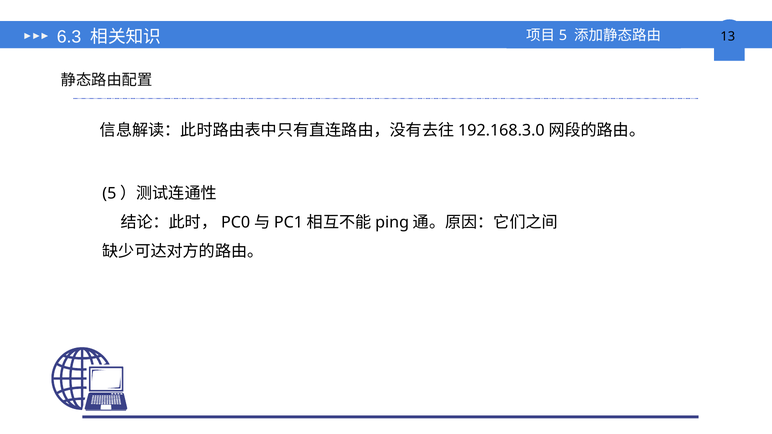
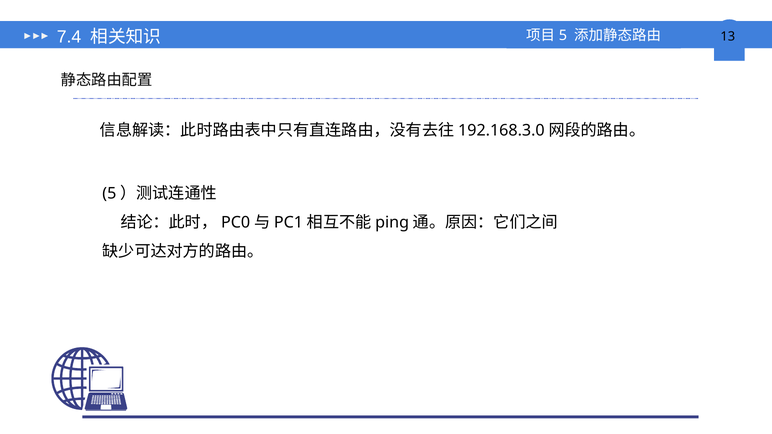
6.3: 6.3 -> 7.4
